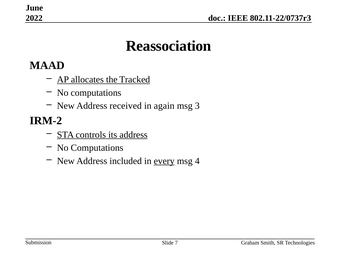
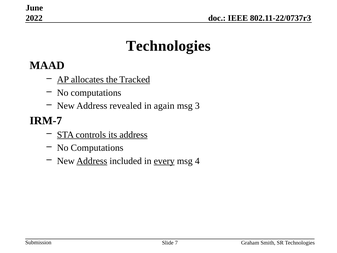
Reassociation at (169, 46): Reassociation -> Technologies
received: received -> revealed
IRM-2: IRM-2 -> IRM-7
Address at (92, 161) underline: none -> present
